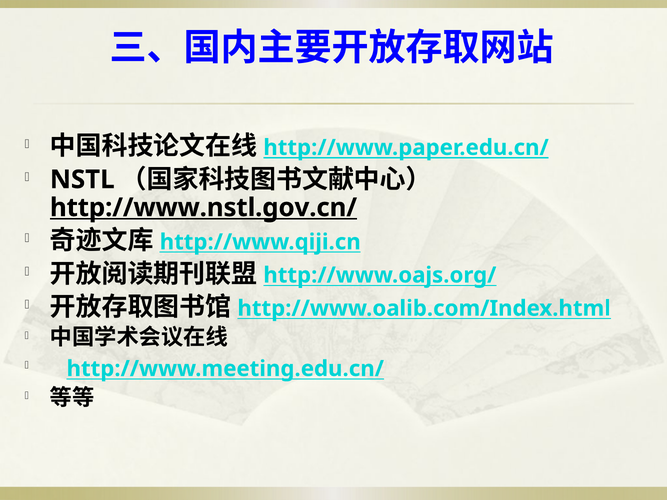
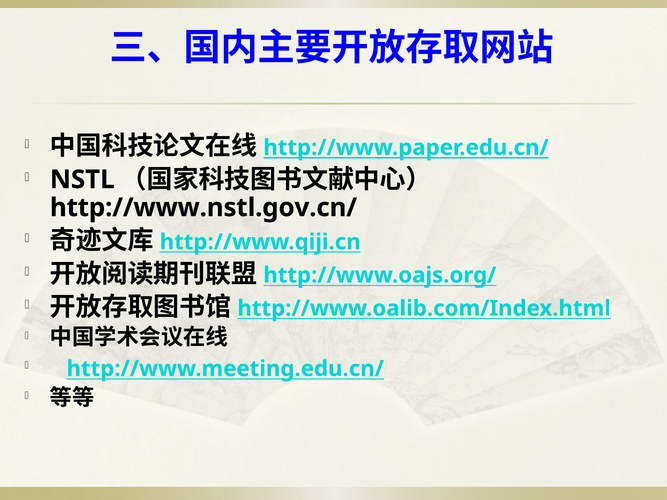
http://www.nstl.gov.cn/ underline: present -> none
